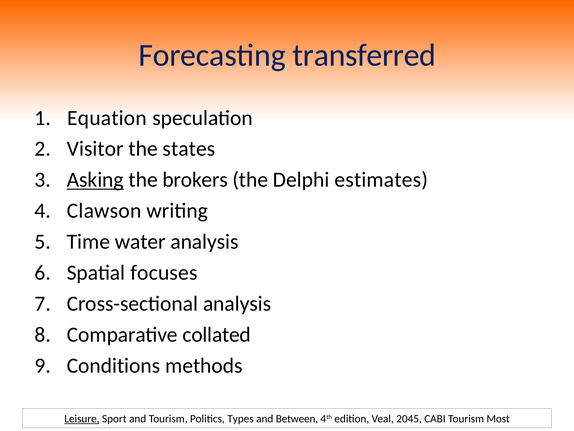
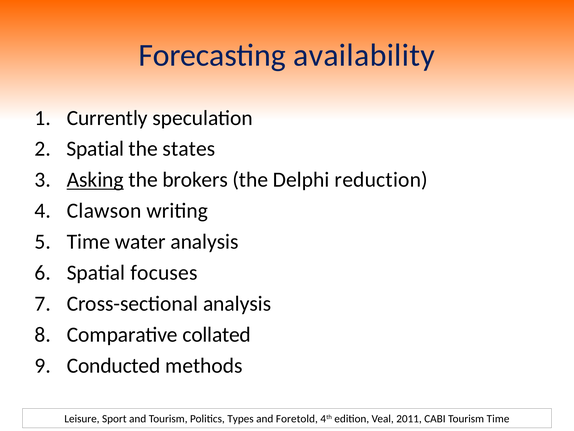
transferred: transferred -> availability
Equation: Equation -> Currently
Visitor at (95, 149): Visitor -> Spatial
estimates: estimates -> reduction
Conditions: Conditions -> Conducted
Leisure underline: present -> none
Between: Between -> Foretold
2045: 2045 -> 2011
Tourism Most: Most -> Time
